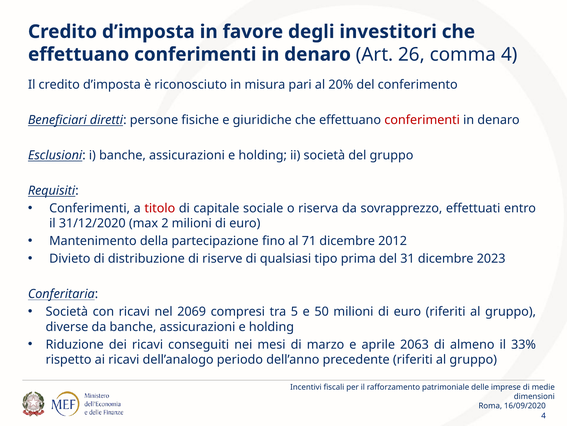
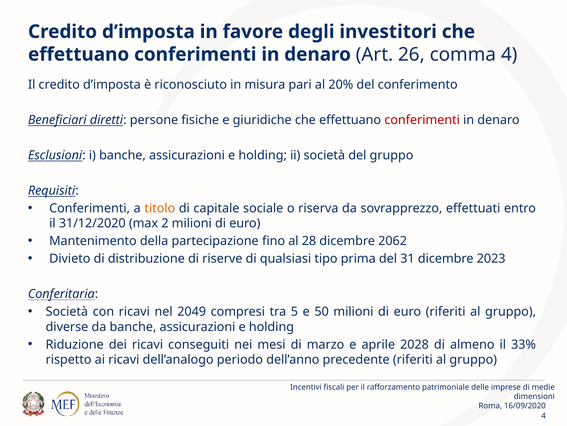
titolo colour: red -> orange
71: 71 -> 28
2012: 2012 -> 2062
2069: 2069 -> 2049
2063: 2063 -> 2028
